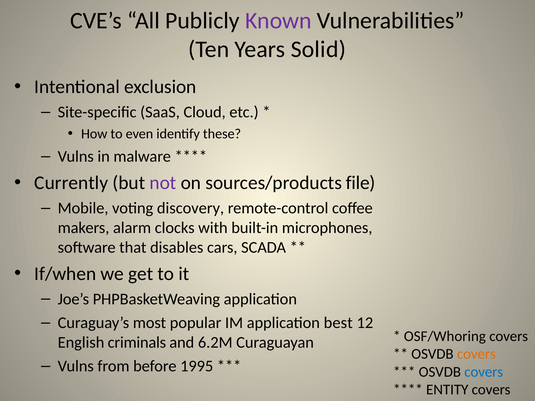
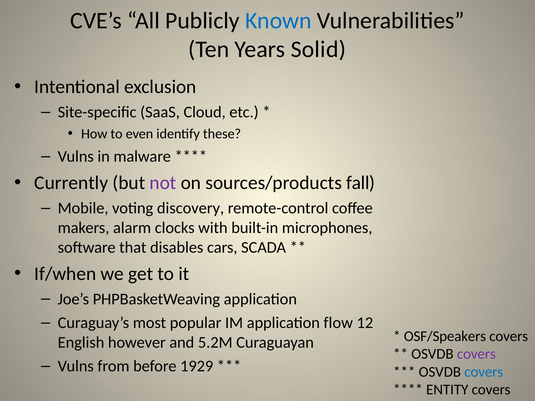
Known colour: purple -> blue
file: file -> fall
best: best -> flow
OSF/Whoring: OSF/Whoring -> OSF/Speakers
criminals: criminals -> however
6.2M: 6.2M -> 5.2M
covers at (476, 354) colour: orange -> purple
1995: 1995 -> 1929
